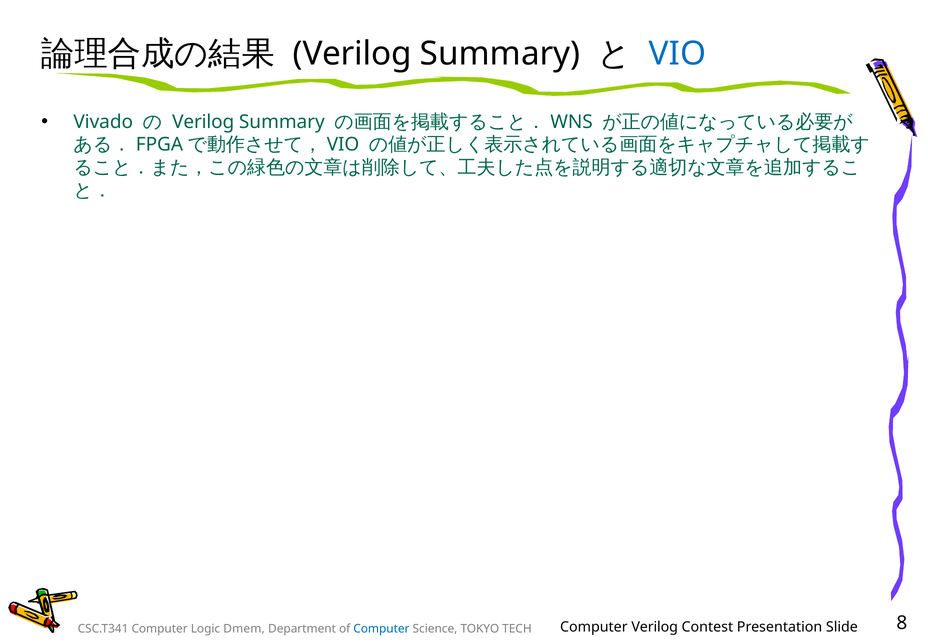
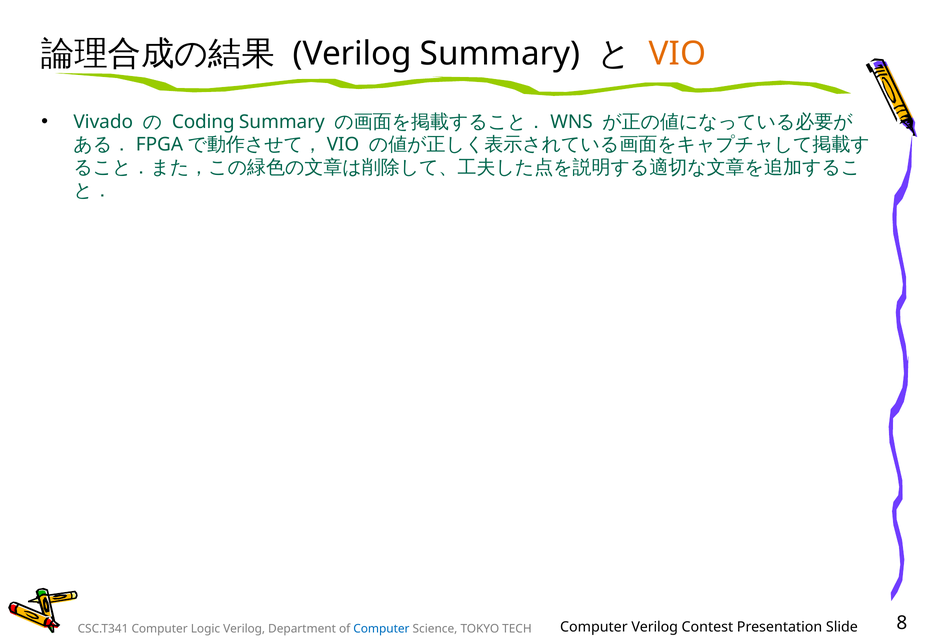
VIO colour: blue -> orange
Verilog at (203, 122): Verilog -> Coding
Dmem at (244, 629): Dmem -> Verilog
